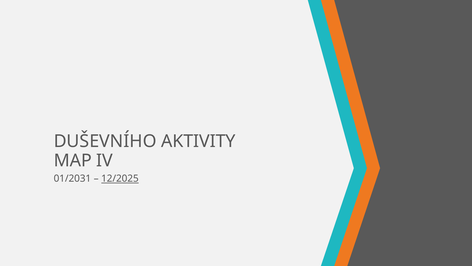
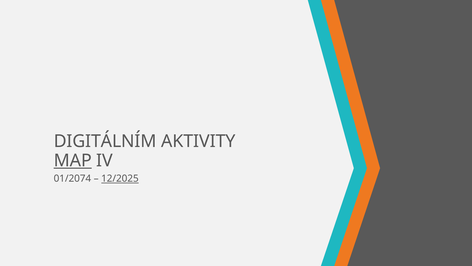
DUŠEVNÍHO: DUŠEVNÍHO -> DIGITÁLNÍM
MAP underline: none -> present
01/2031: 01/2031 -> 01/2074
